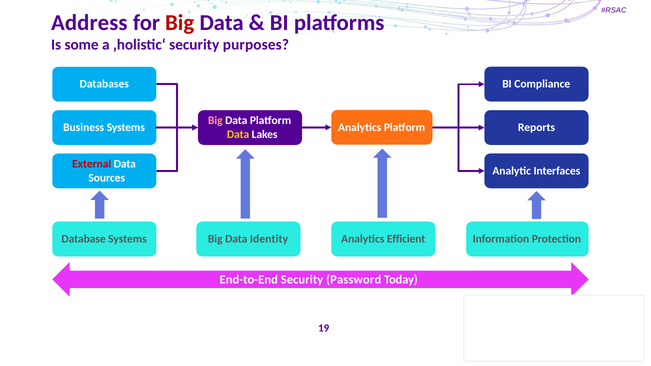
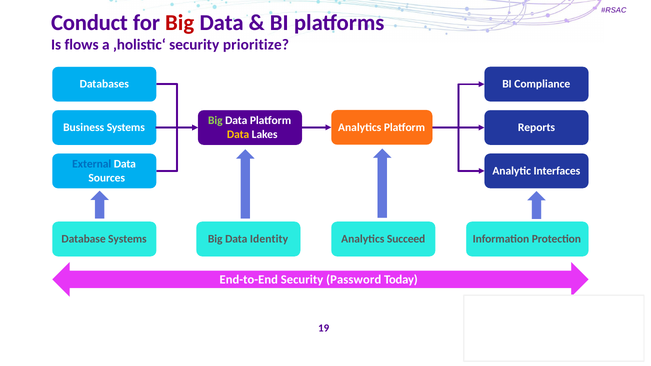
Address: Address -> Conduct
some: some -> flows
purposes: purposes -> prioritize
Big at (215, 121) colour: pink -> light green
External colour: red -> blue
Efficient: Efficient -> Succeed
